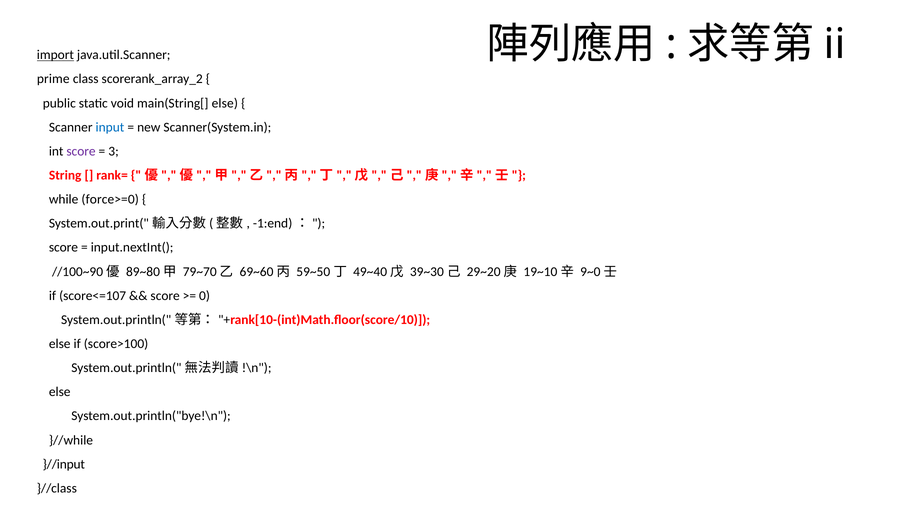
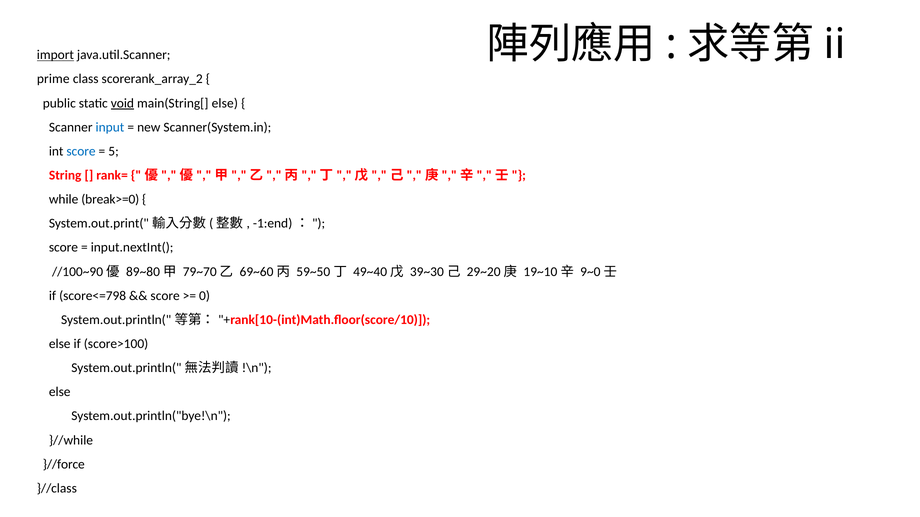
void underline: none -> present
score at (81, 151) colour: purple -> blue
3: 3 -> 5
force>=0: force>=0 -> break>=0
score<=107: score<=107 -> score<=798
}//input: }//input -> }//force
